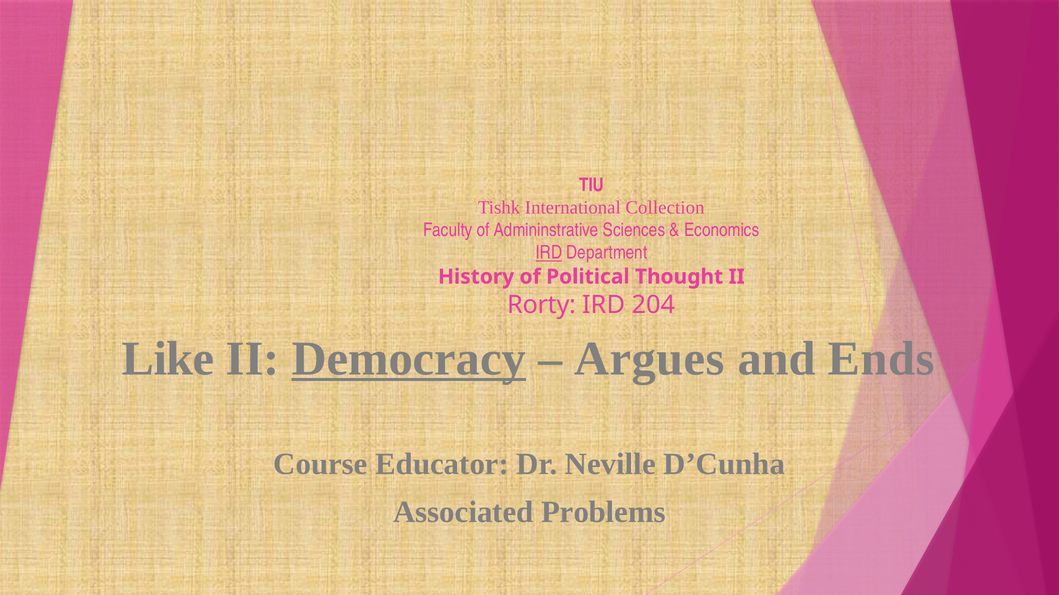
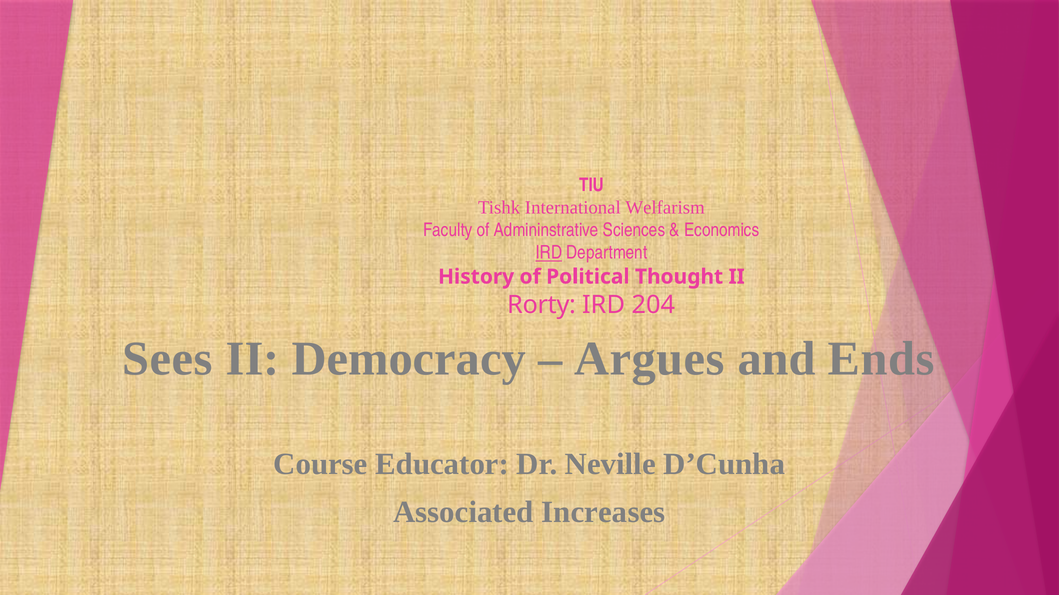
Collection: Collection -> Welfarism
Like: Like -> Sees
Democracy underline: present -> none
Problems: Problems -> Increases
